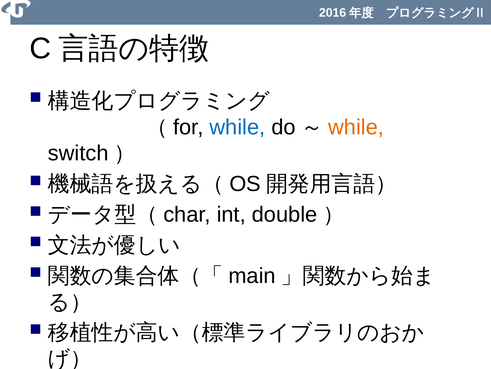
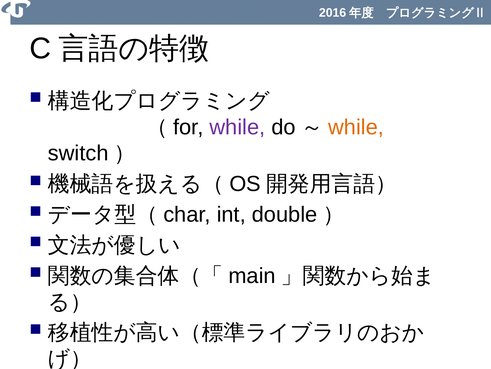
while at (237, 127) colour: blue -> purple
